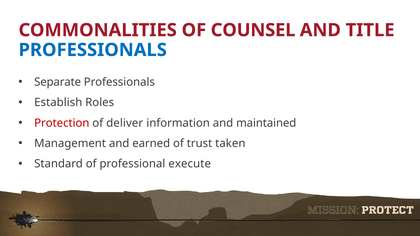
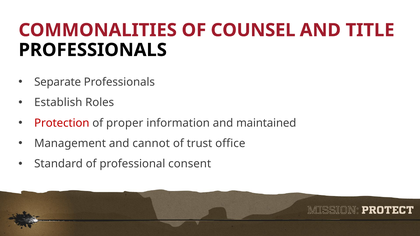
PROFESSIONALS at (93, 50) colour: blue -> black
deliver: deliver -> proper
earned: earned -> cannot
taken: taken -> office
execute: execute -> consent
